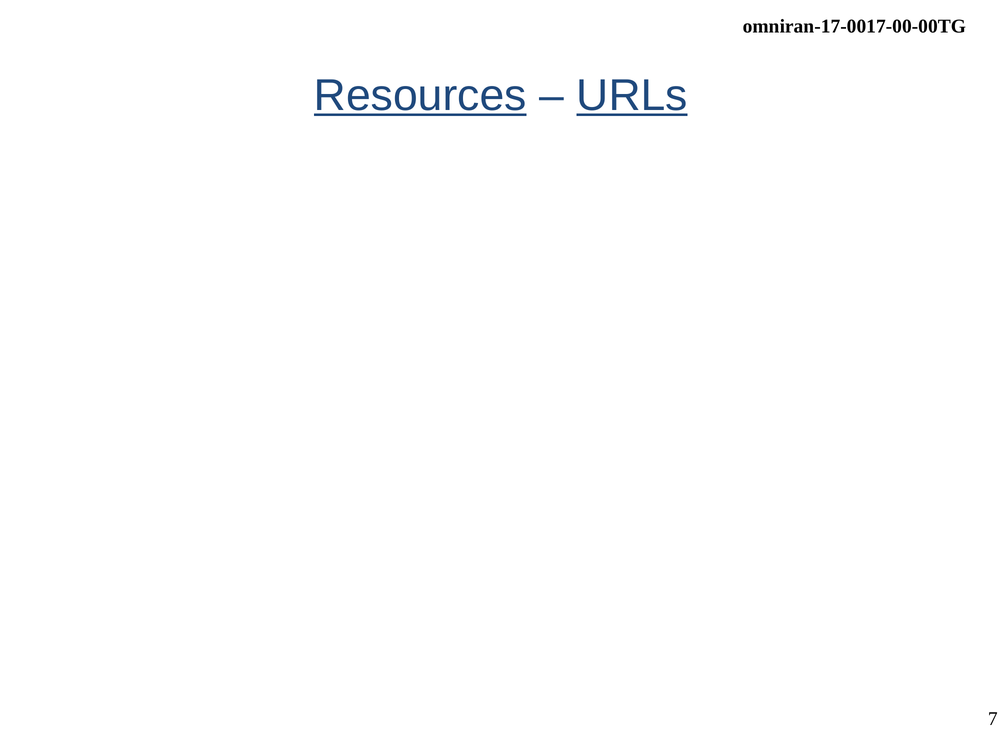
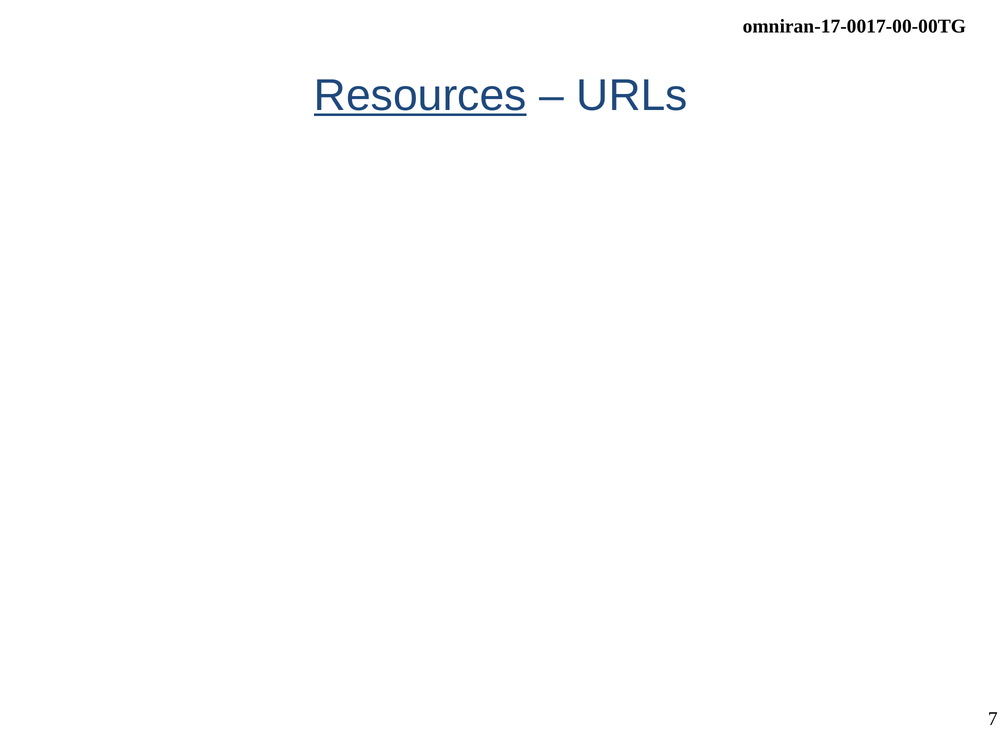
URLs underline: present -> none
